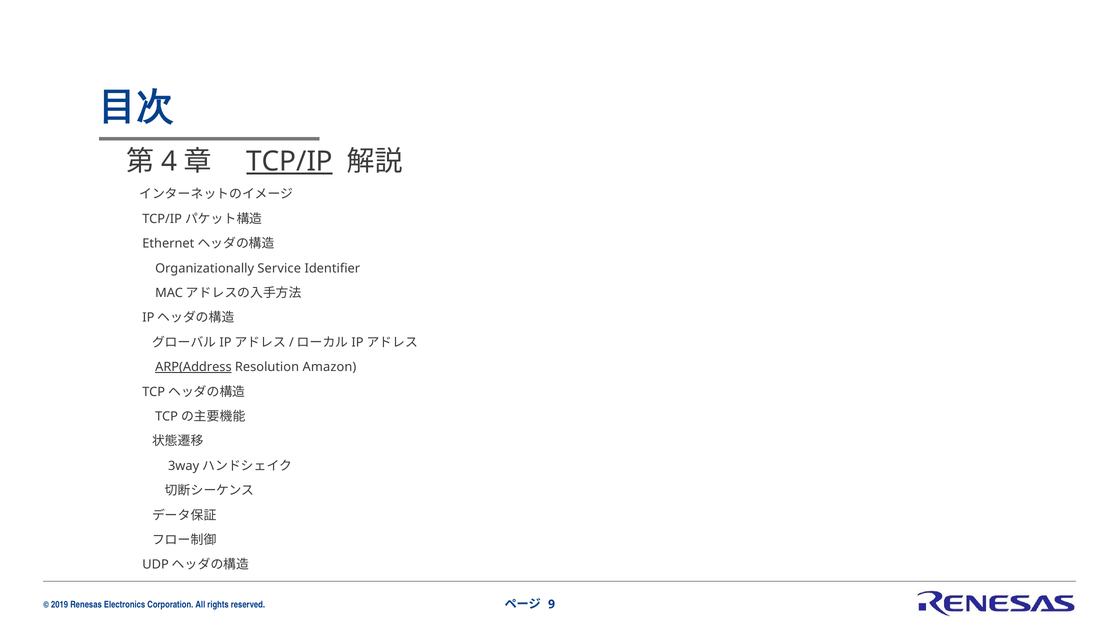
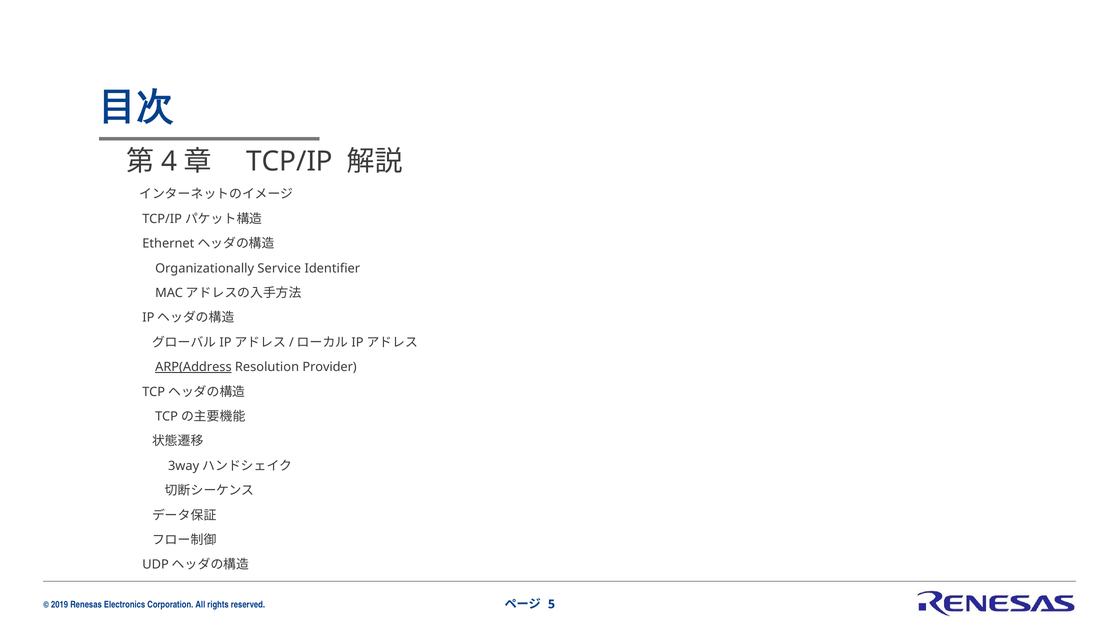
TCP/IP underline: present -> none
Amazon: Amazon -> Provider
9: 9 -> 5
